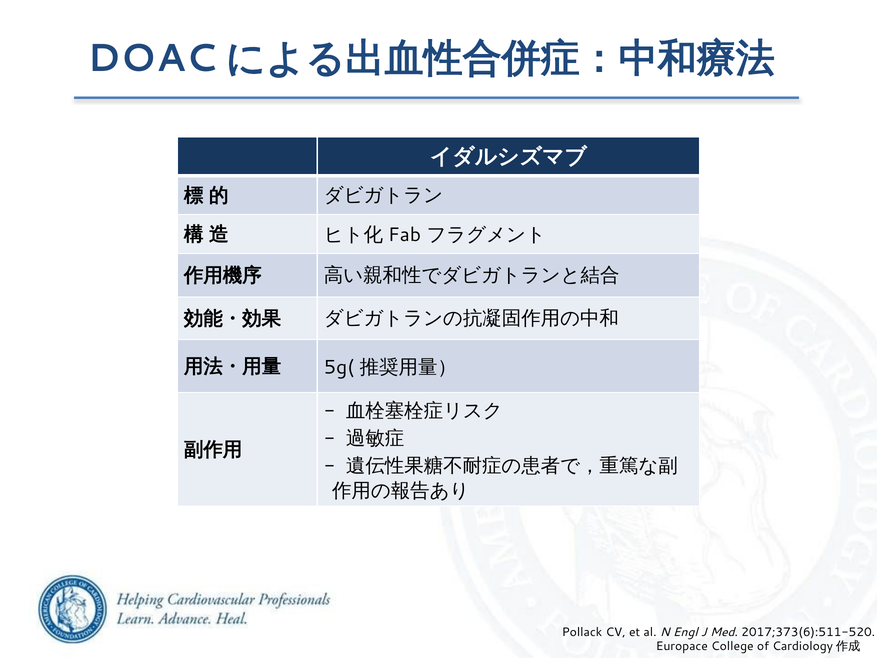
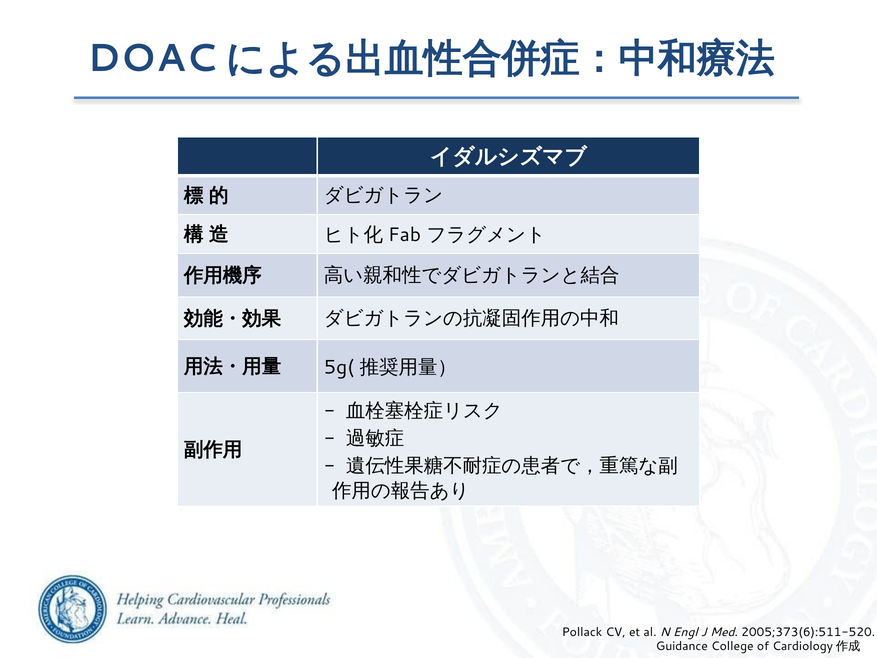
2017;373(6):511-520: 2017;373(6):511-520 -> 2005;373(6):511-520
Europace: Europace -> Guidance
